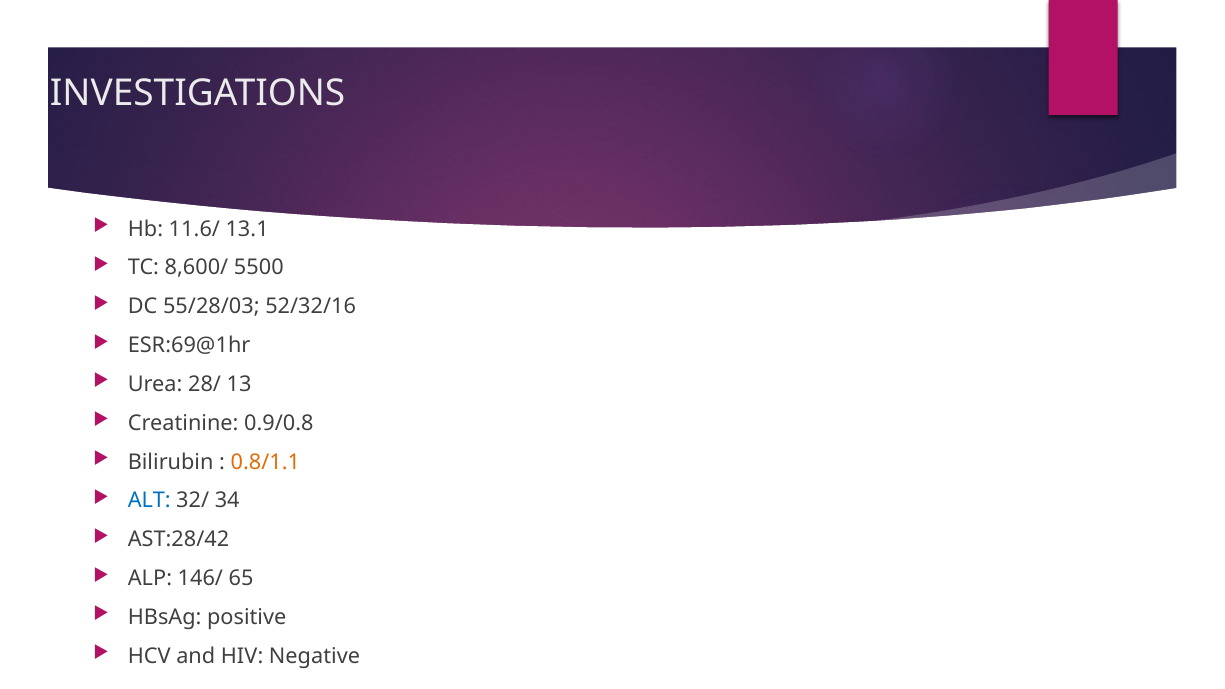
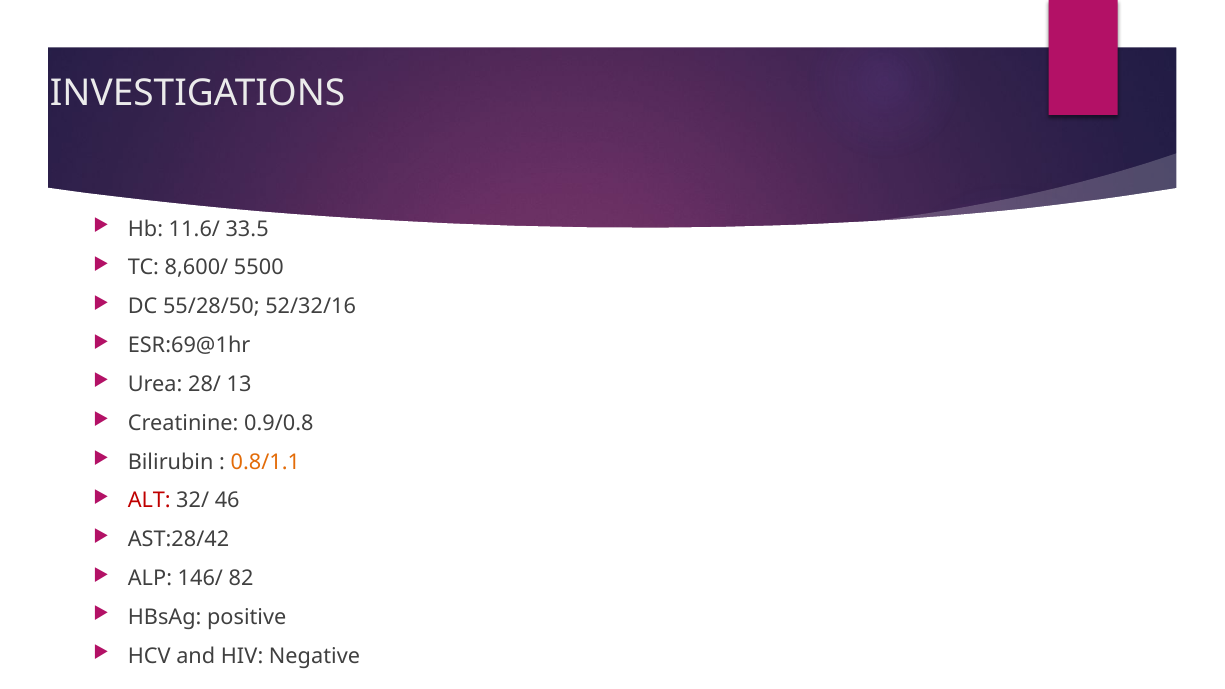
13.1: 13.1 -> 33.5
55/28/03: 55/28/03 -> 55/28/50
ALT colour: blue -> red
34: 34 -> 46
65: 65 -> 82
